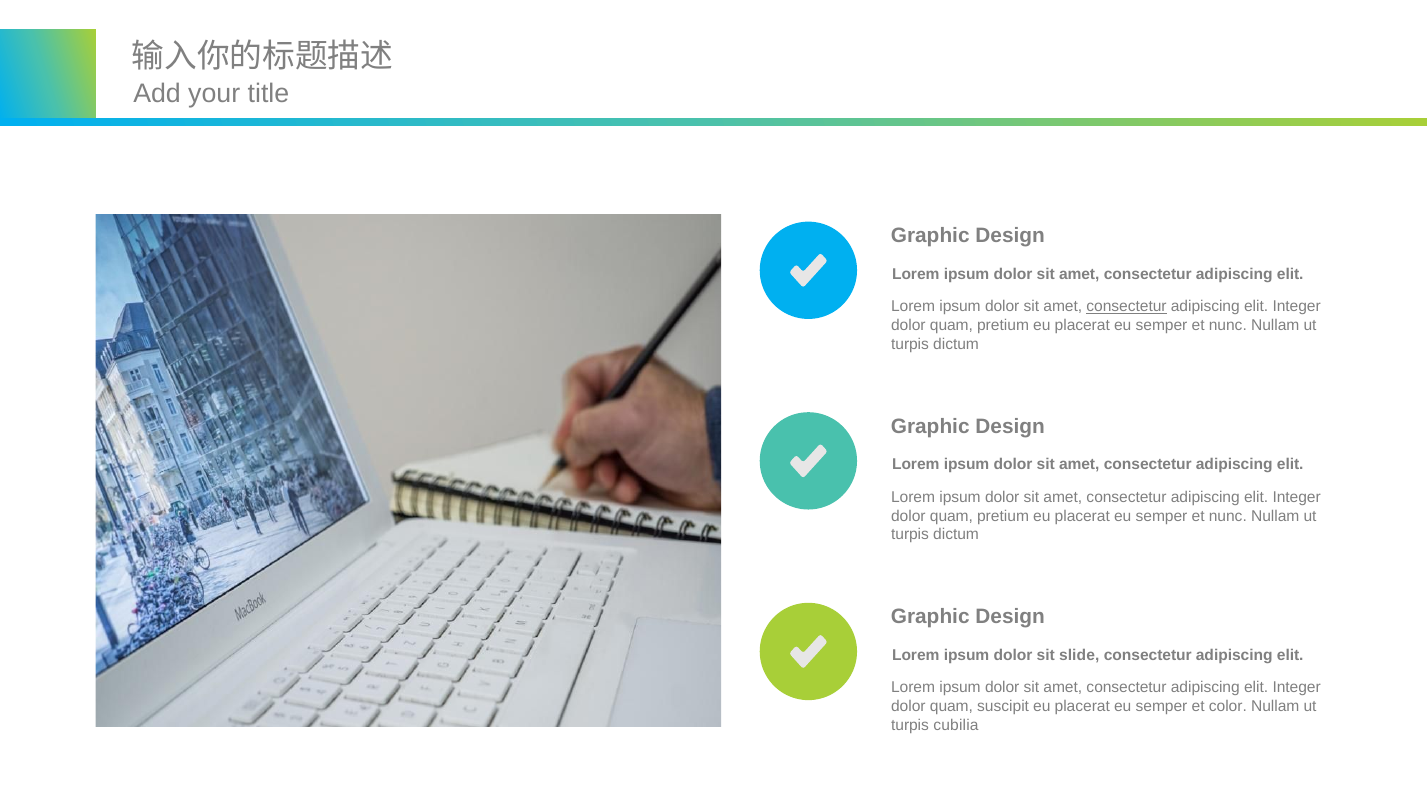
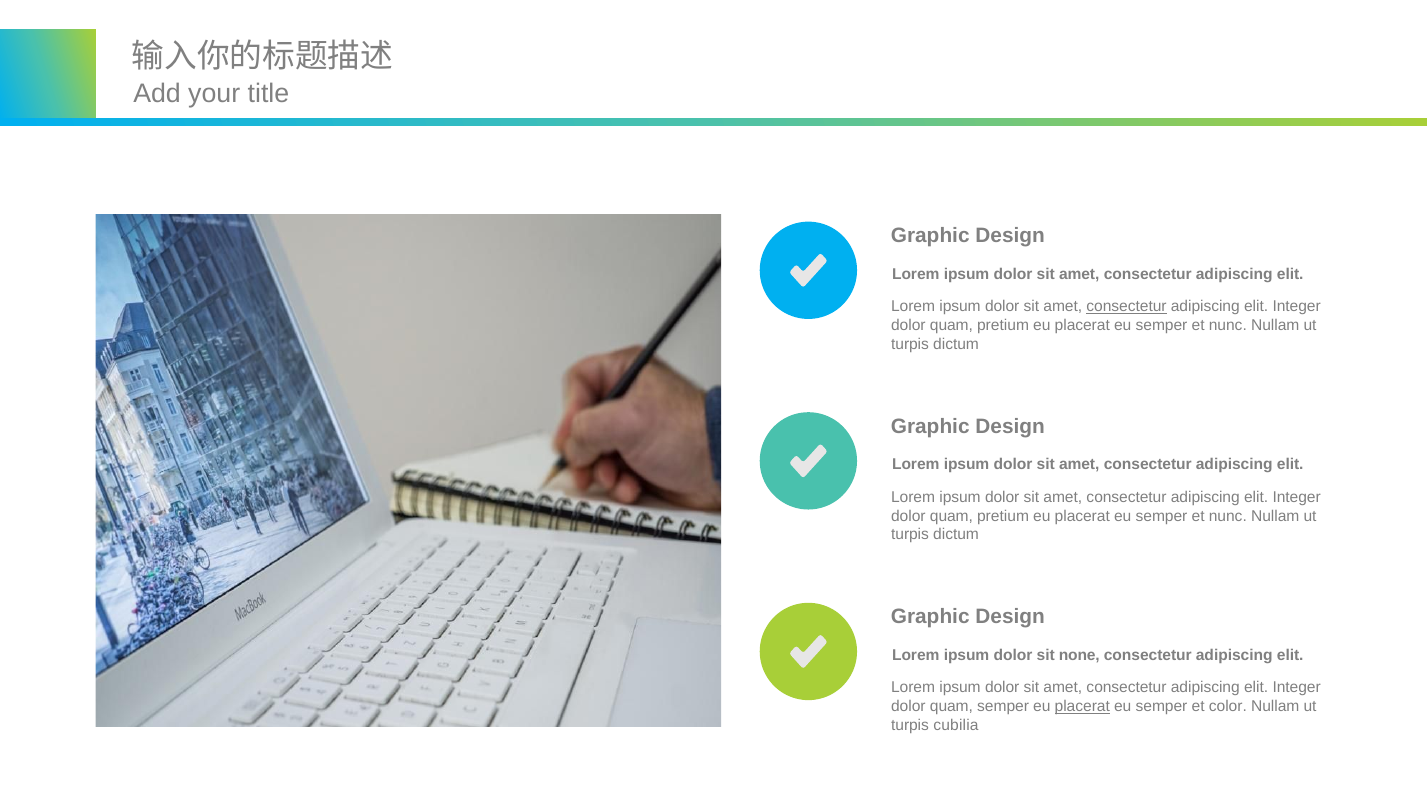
slide: slide -> none
quam suscipit: suscipit -> semper
placerat at (1082, 706) underline: none -> present
